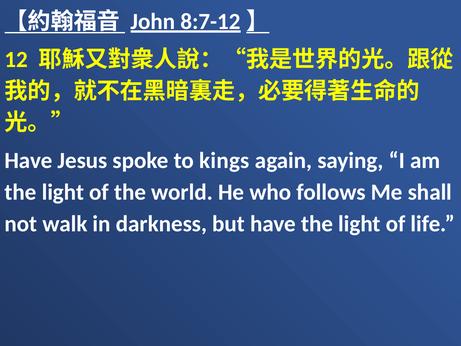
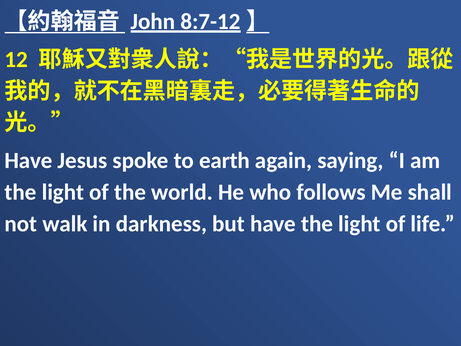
kings: kings -> earth
